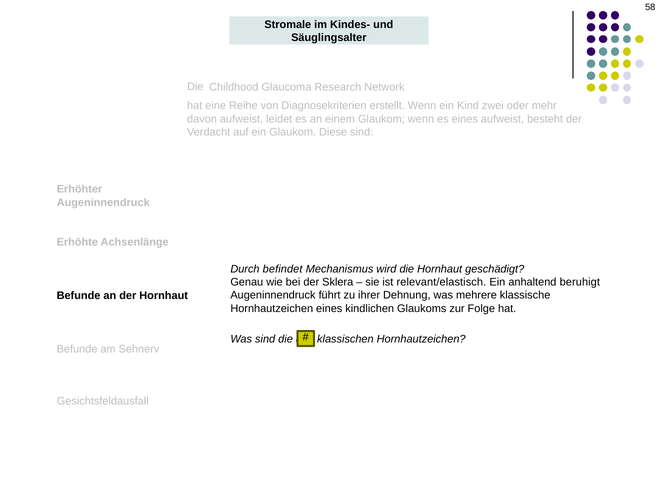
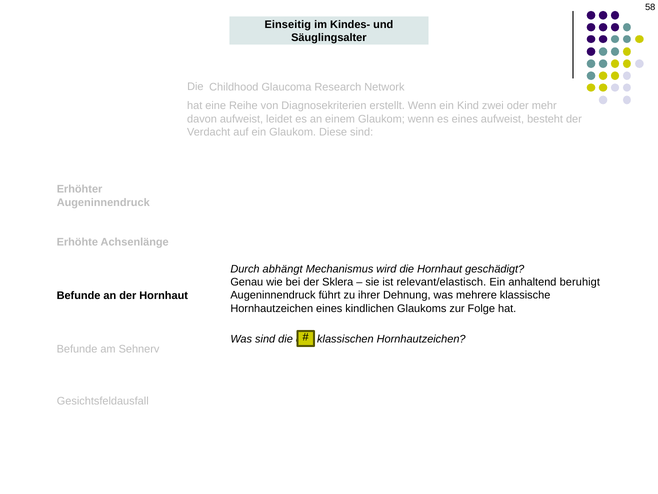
Stromale: Stromale -> Einseitig
befindet: befindet -> abhängt
